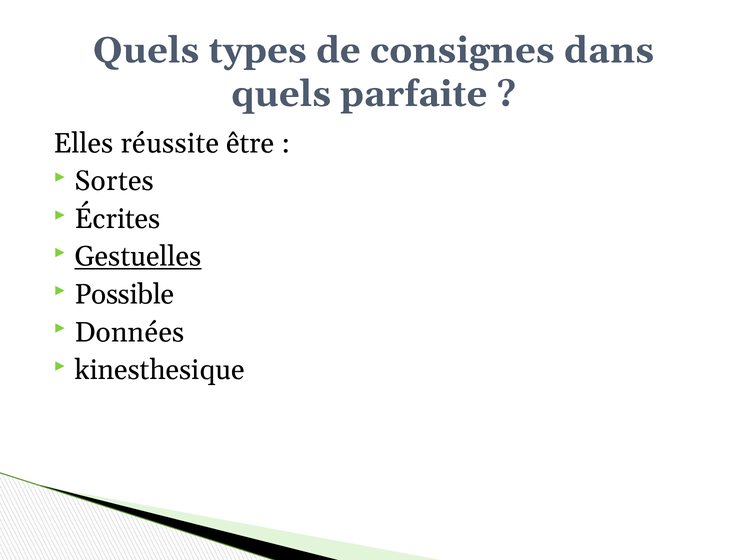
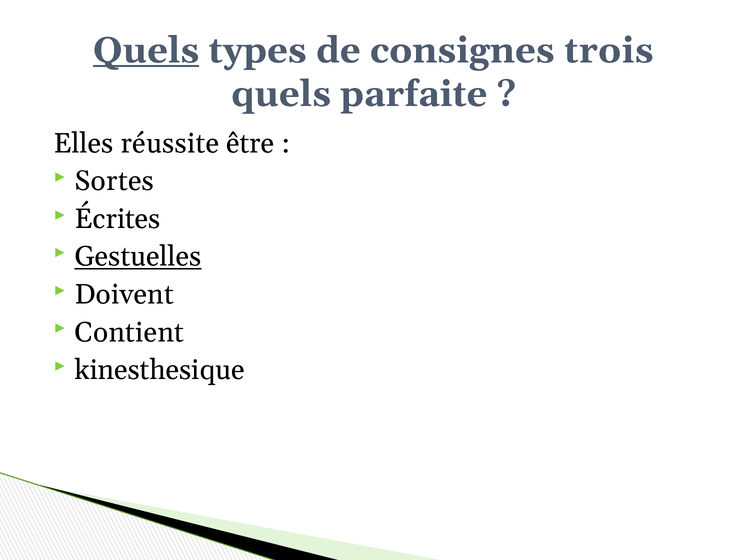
Quels at (146, 50) underline: none -> present
dans: dans -> trois
Possible: Possible -> Doivent
Données: Données -> Contient
